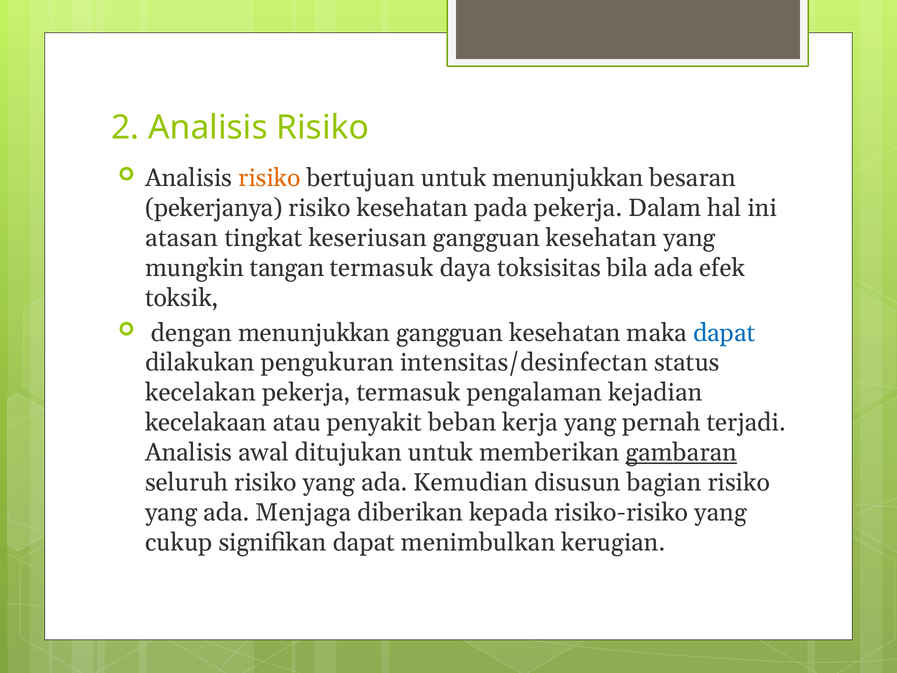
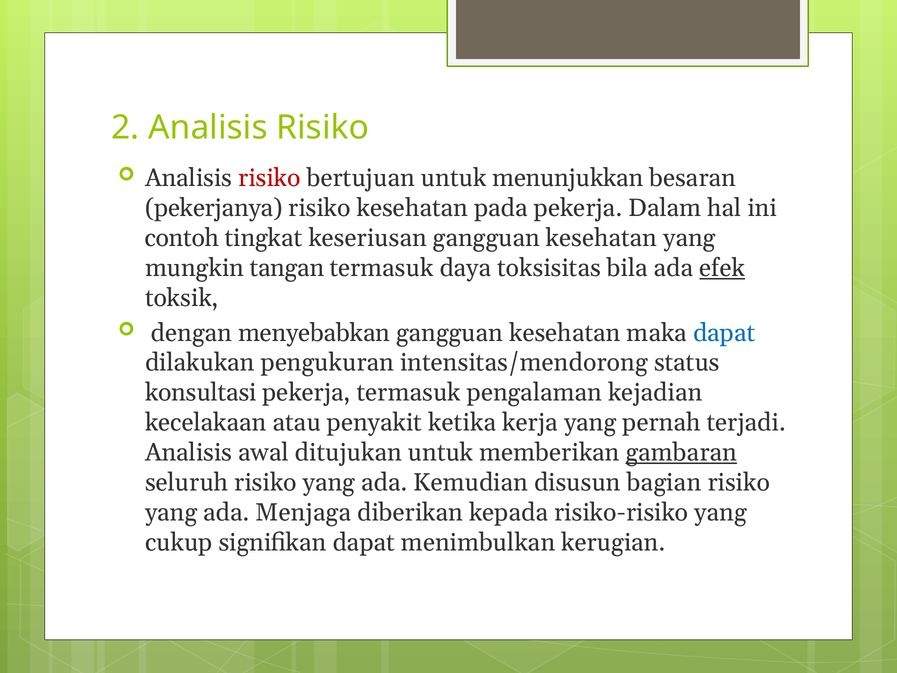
risiko at (269, 178) colour: orange -> red
atasan: atasan -> contoh
efek underline: none -> present
dengan menunjukkan: menunjukkan -> menyebabkan
intensitas/desinfectan: intensitas/desinfectan -> intensitas/mendorong
kecelakan: kecelakan -> konsultasi
beban: beban -> ketika
